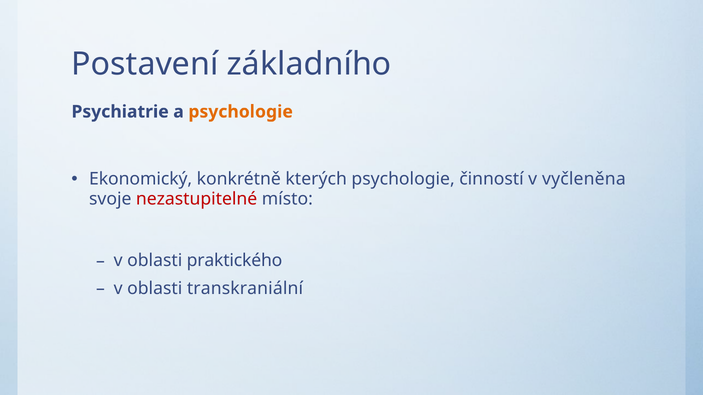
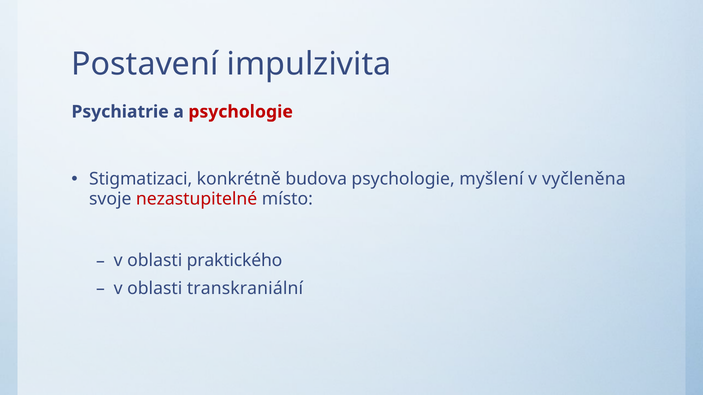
základního: základního -> impulzivita
psychologie at (241, 112) colour: orange -> red
Ekonomický: Ekonomický -> Stigmatizaci
kterých: kterých -> budova
činností: činností -> myšlení
